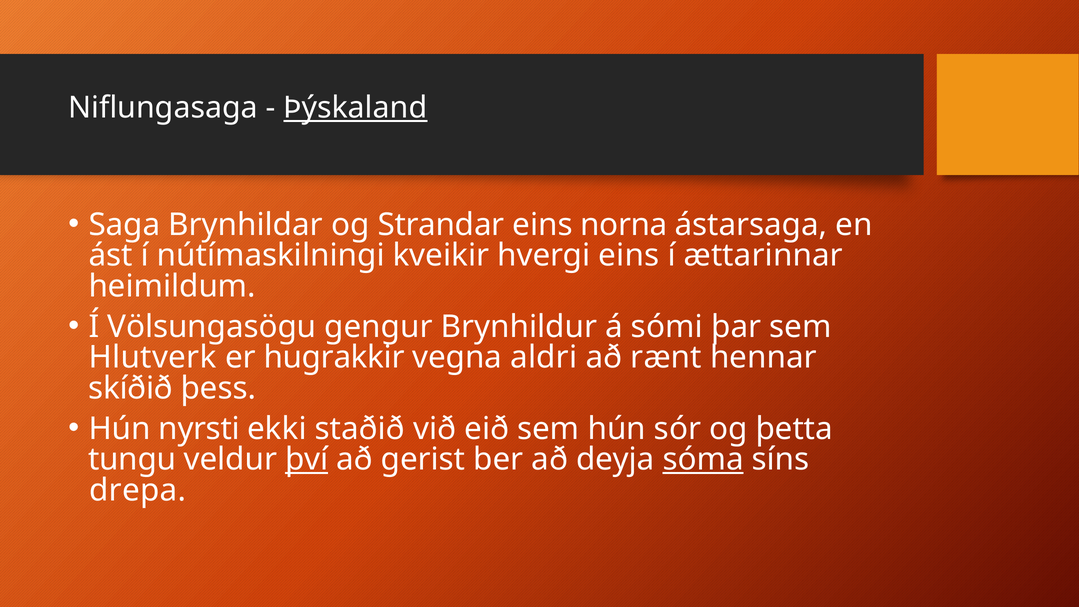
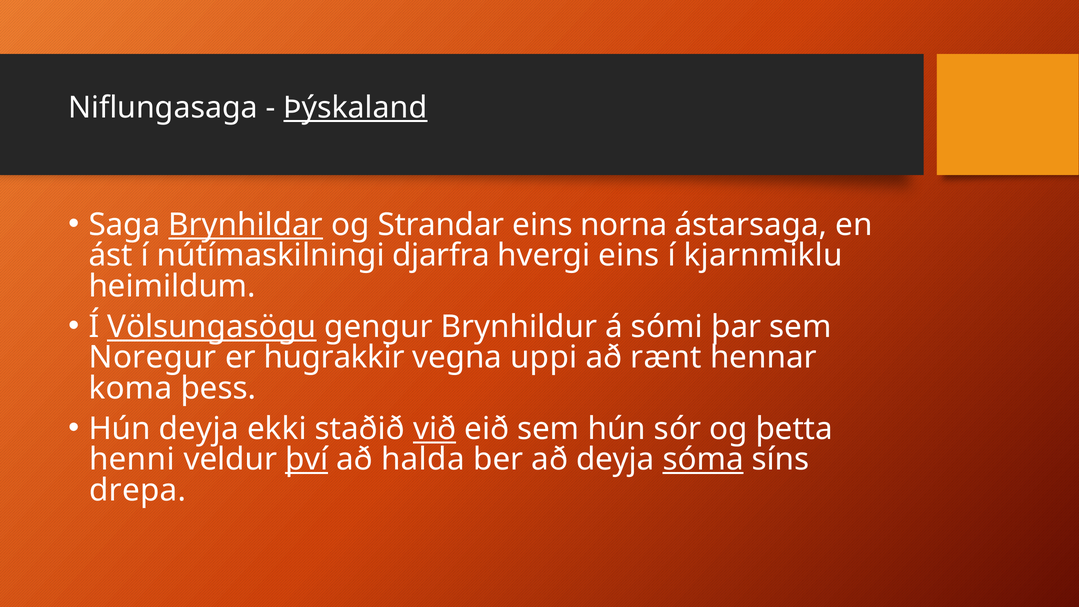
Brynhildar underline: none -> present
kveikir: kveikir -> djarfra
ættarinnar: ættarinnar -> kjarnmiklu
Völsungasögu underline: none -> present
Hlutverk: Hlutverk -> Noregur
aldri: aldri -> uppi
skíðið: skíðið -> koma
Hún nyrsti: nyrsti -> deyja
við underline: none -> present
tungu: tungu -> henni
gerist: gerist -> halda
